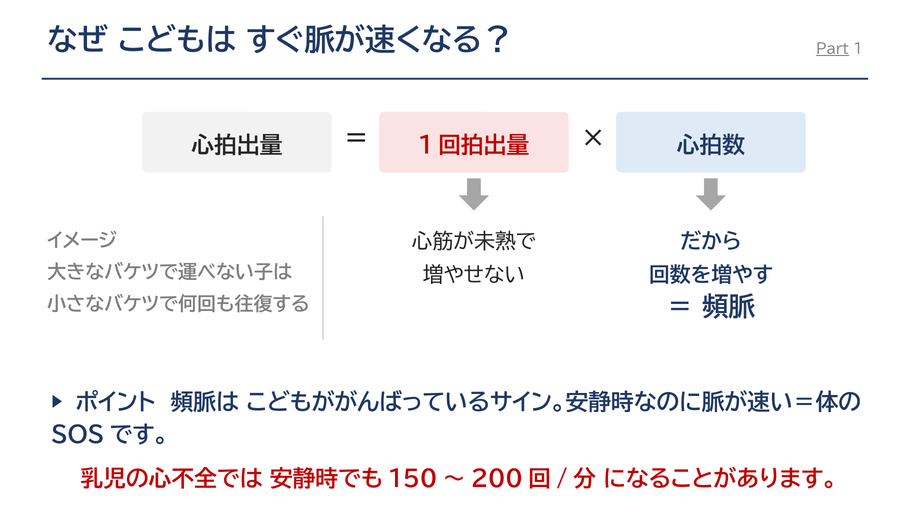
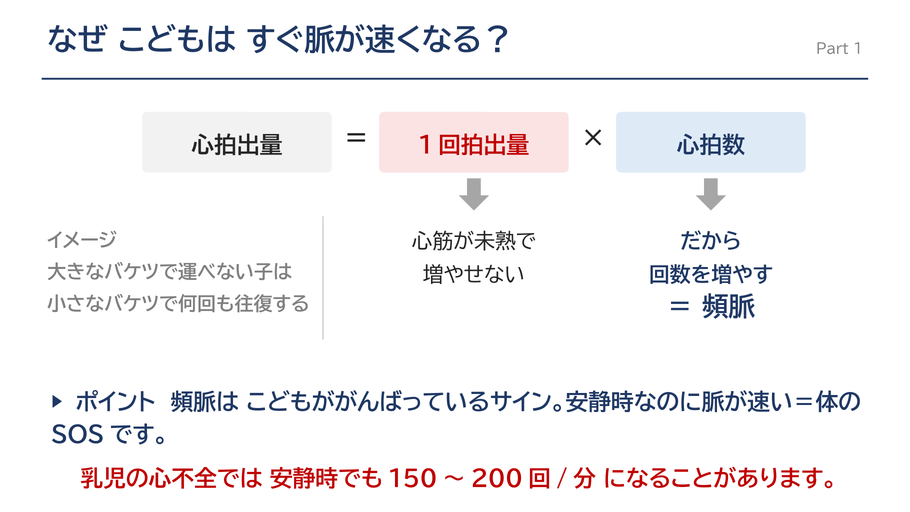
Part underline: present -> none
